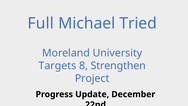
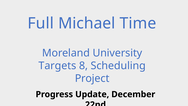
Tried: Tried -> Time
Strengthen: Strengthen -> Scheduling
